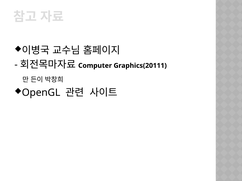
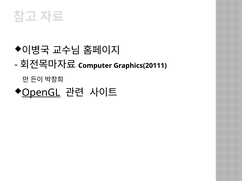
OpenGL underline: none -> present
